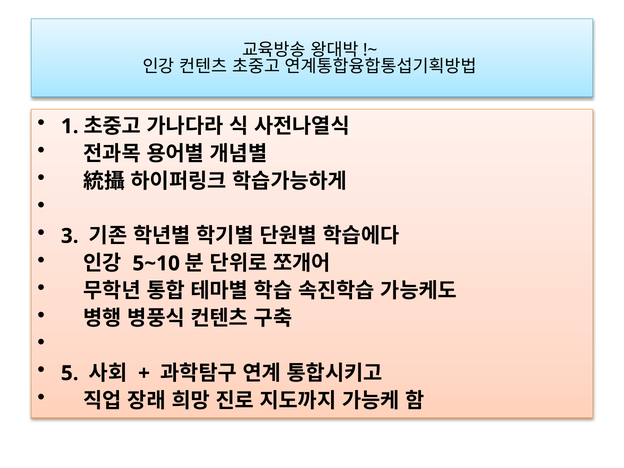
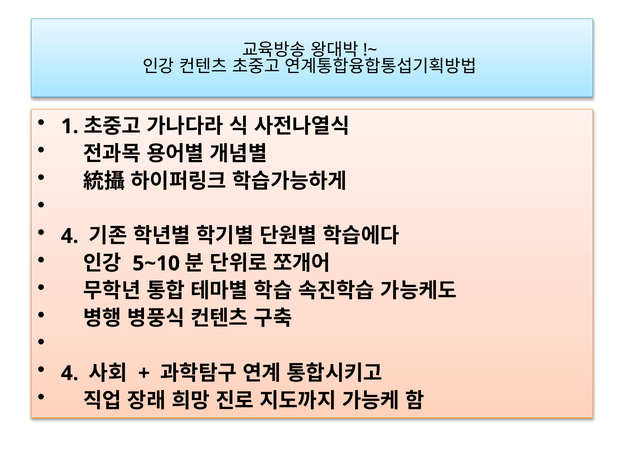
3 at (70, 236): 3 -> 4
5 at (70, 373): 5 -> 4
